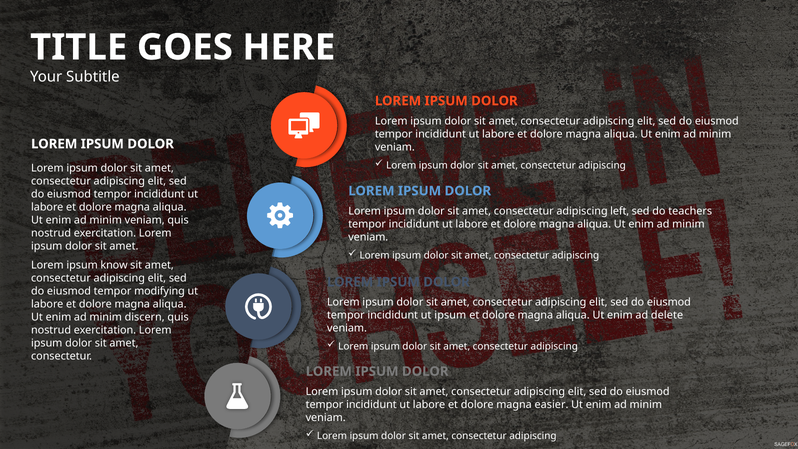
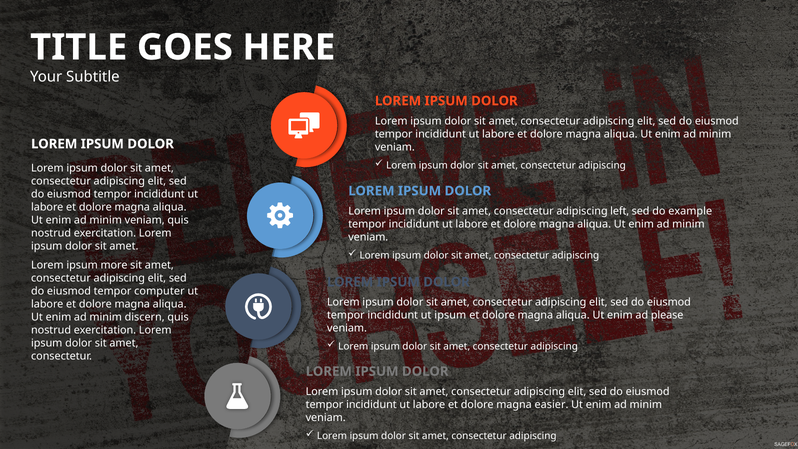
teachers: teachers -> example
know: know -> more
modifying: modifying -> computer
delete: delete -> please
